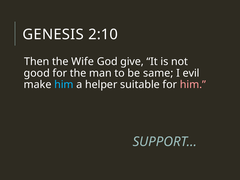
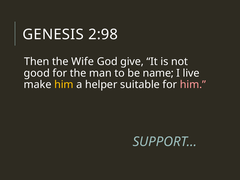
2:10: 2:10 -> 2:98
same: same -> name
evil: evil -> live
him at (64, 85) colour: light blue -> yellow
